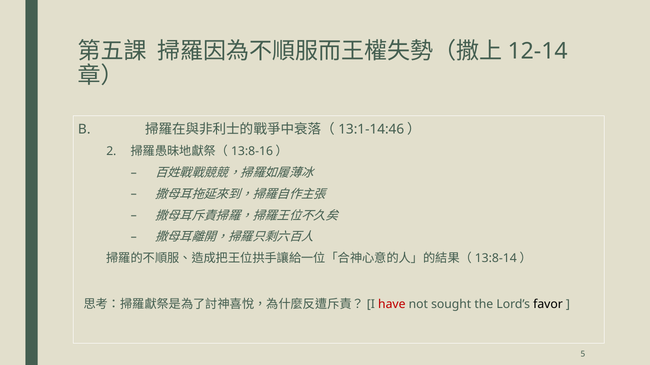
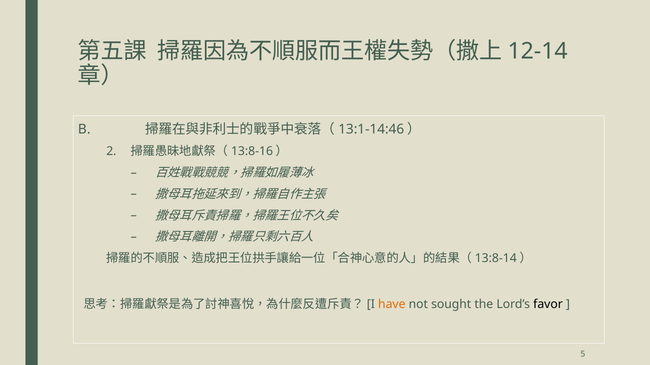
have colour: red -> orange
